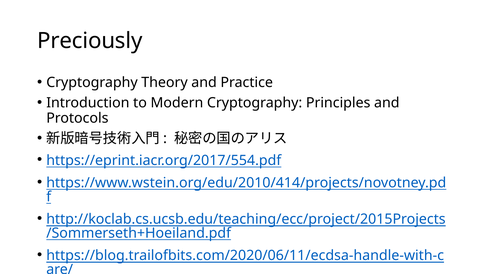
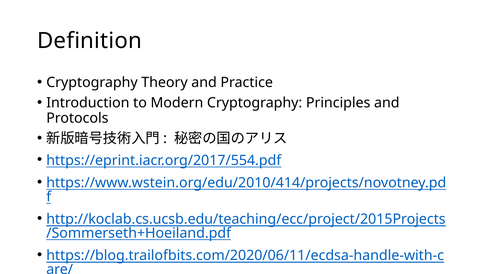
Preciously: Preciously -> Definition
